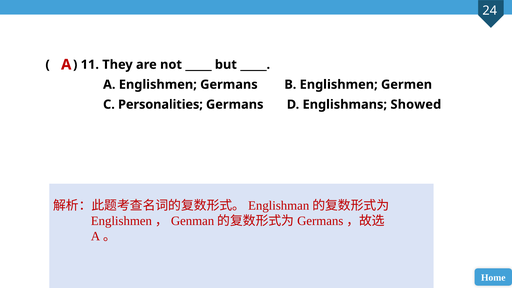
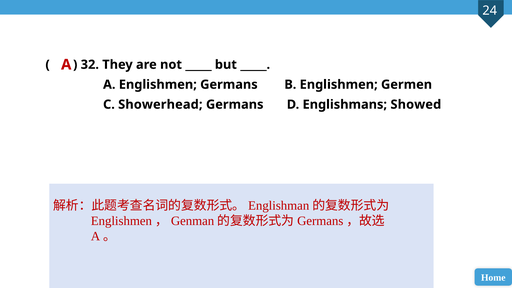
11: 11 -> 32
Personalities: Personalities -> Showerhead
